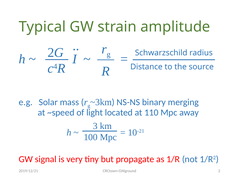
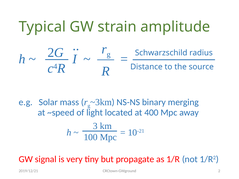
110: 110 -> 400
